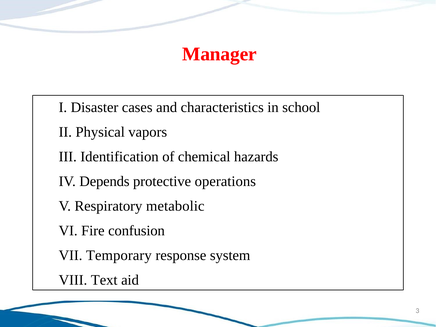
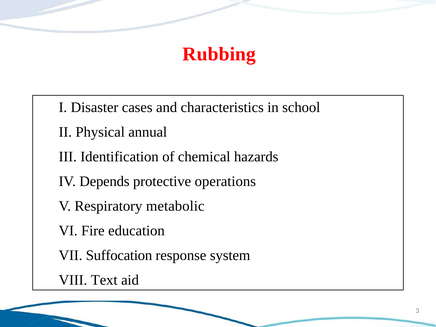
Manager: Manager -> Rubbing
vapors: vapors -> annual
confusion: confusion -> education
Temporary: Temporary -> Suffocation
